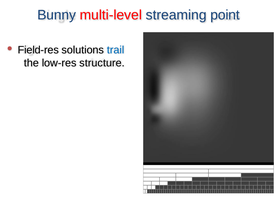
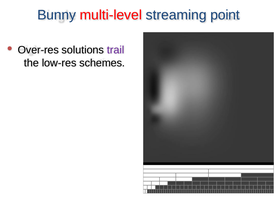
Field-res: Field-res -> Over-res
trail colour: blue -> purple
structure: structure -> schemes
